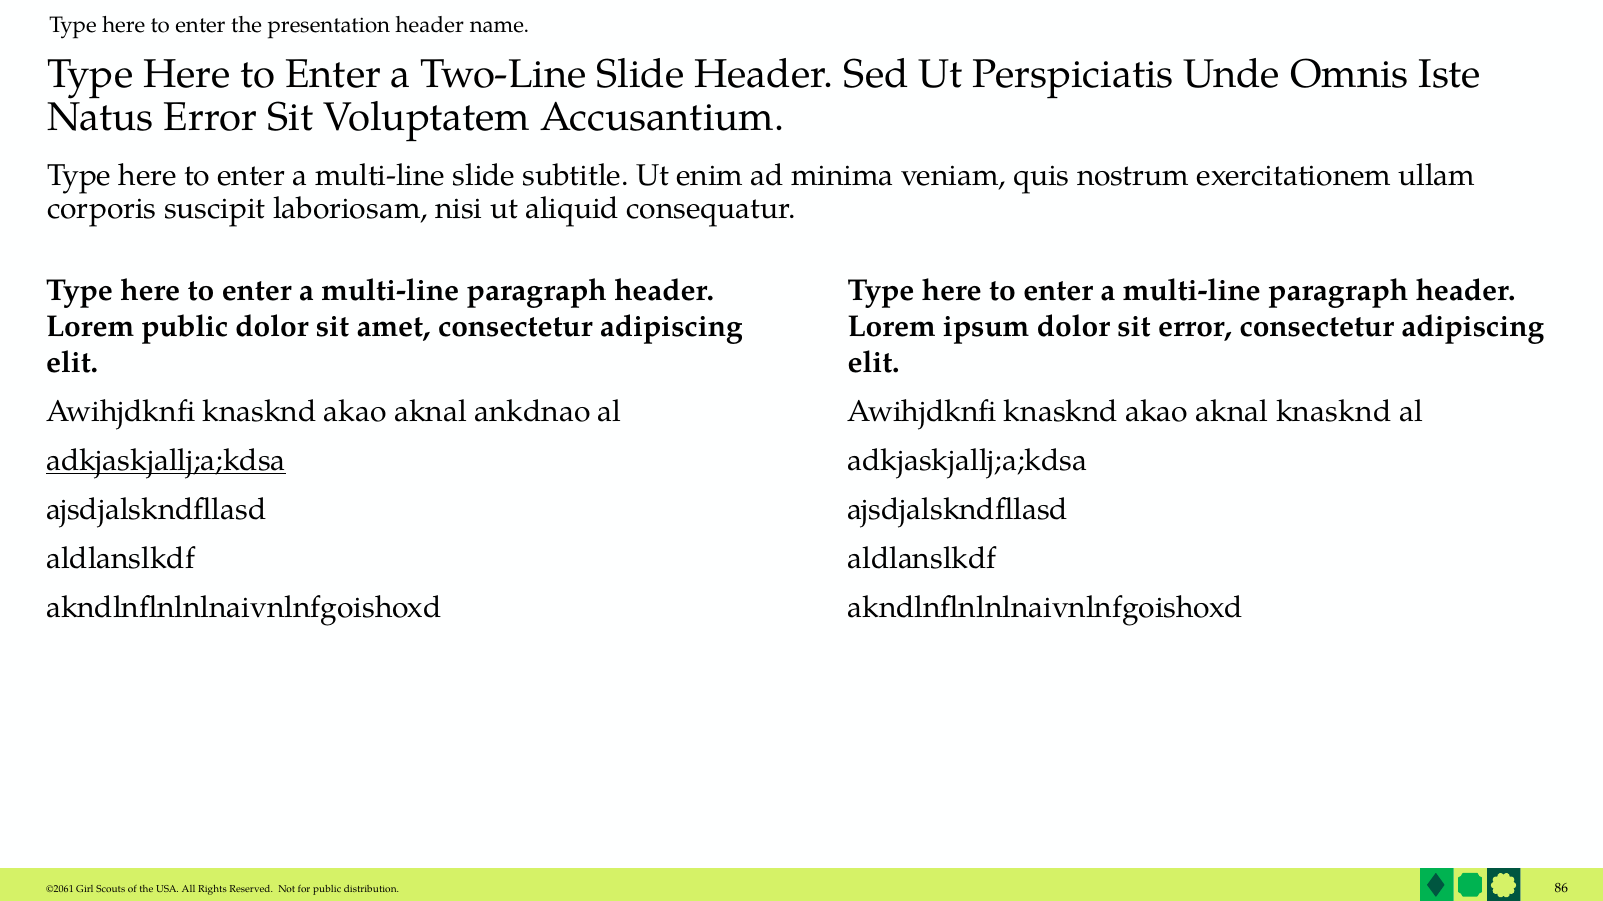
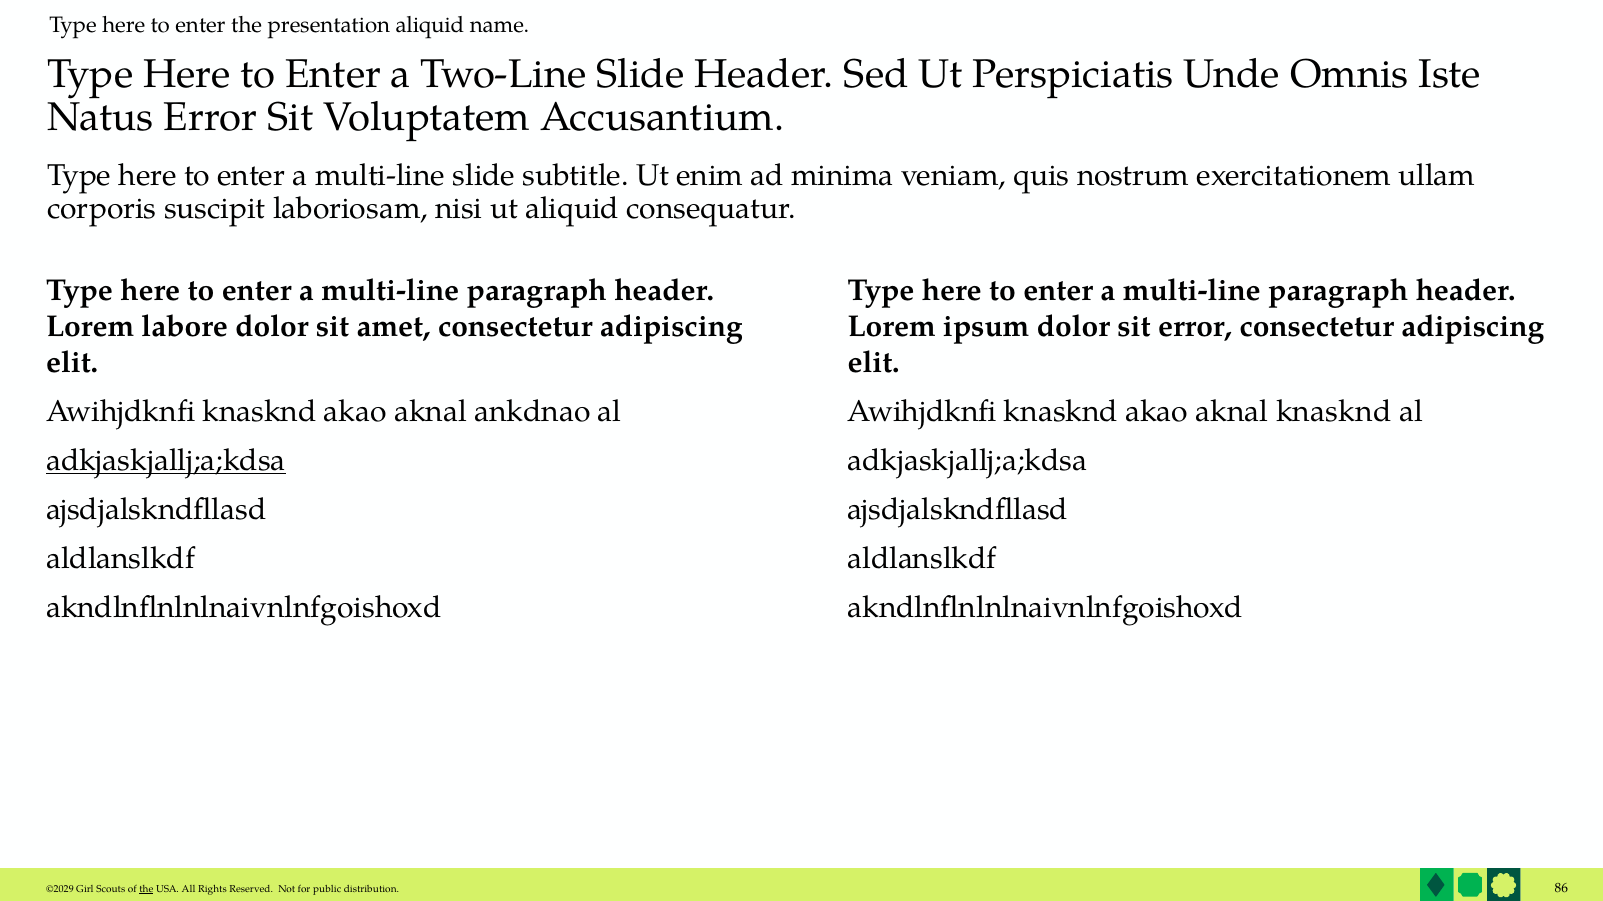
presentation header: header -> aliquid
Lorem public: public -> labore
©2061: ©2061 -> ©2029
the at (146, 890) underline: none -> present
